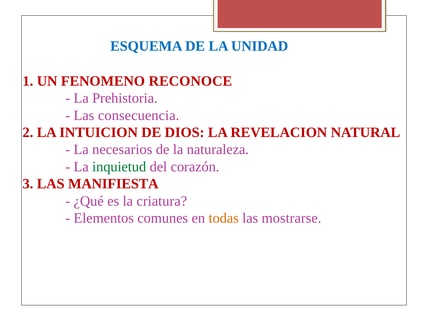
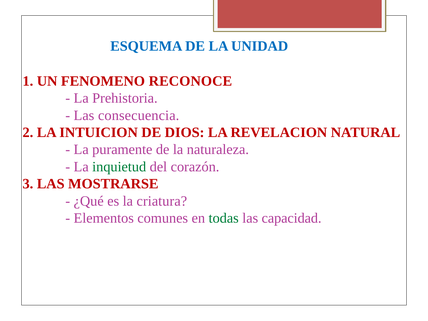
necesarios: necesarios -> puramente
MANIFIESTA: MANIFIESTA -> MOSTRARSE
todas colour: orange -> green
mostrarse: mostrarse -> capacidad
